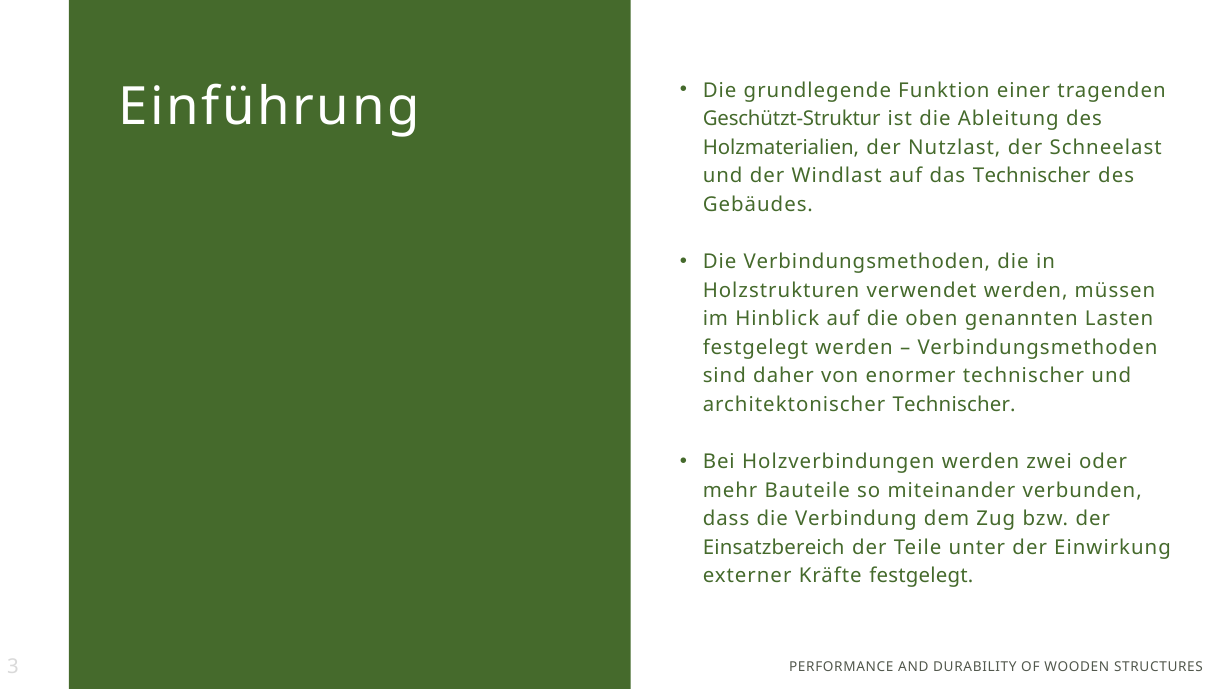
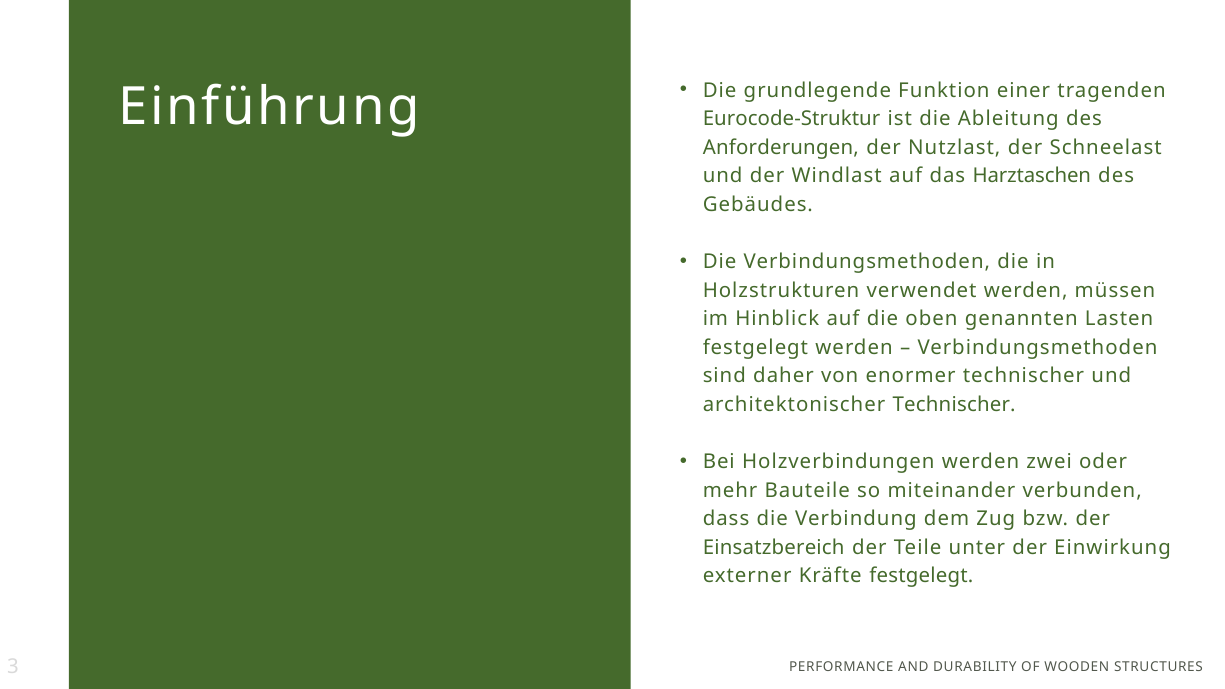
Geschützt-Struktur: Geschützt-Struktur -> Eurocode-Struktur
Holzmaterialien: Holzmaterialien -> Anforderungen
das Technischer: Technischer -> Harztaschen
